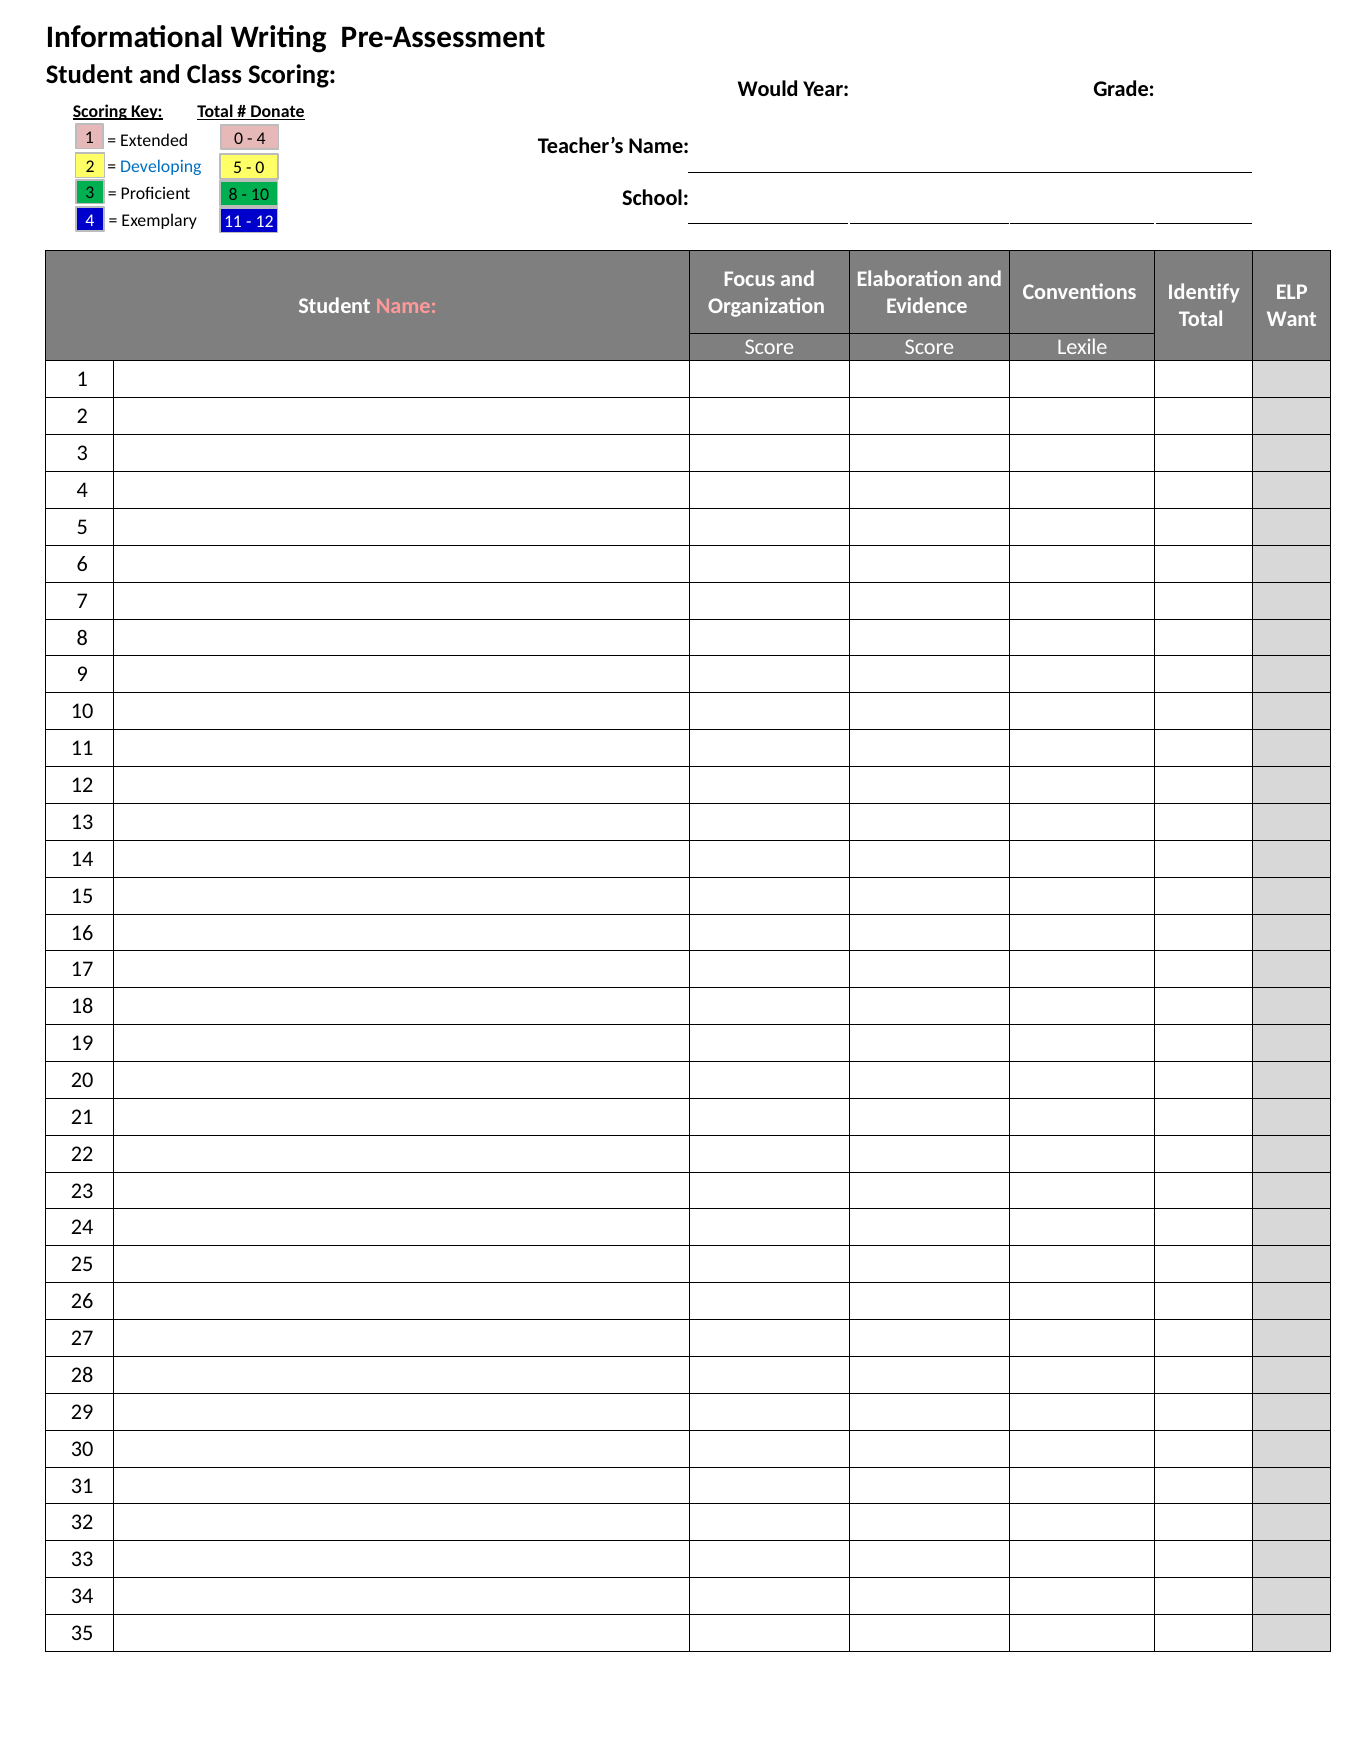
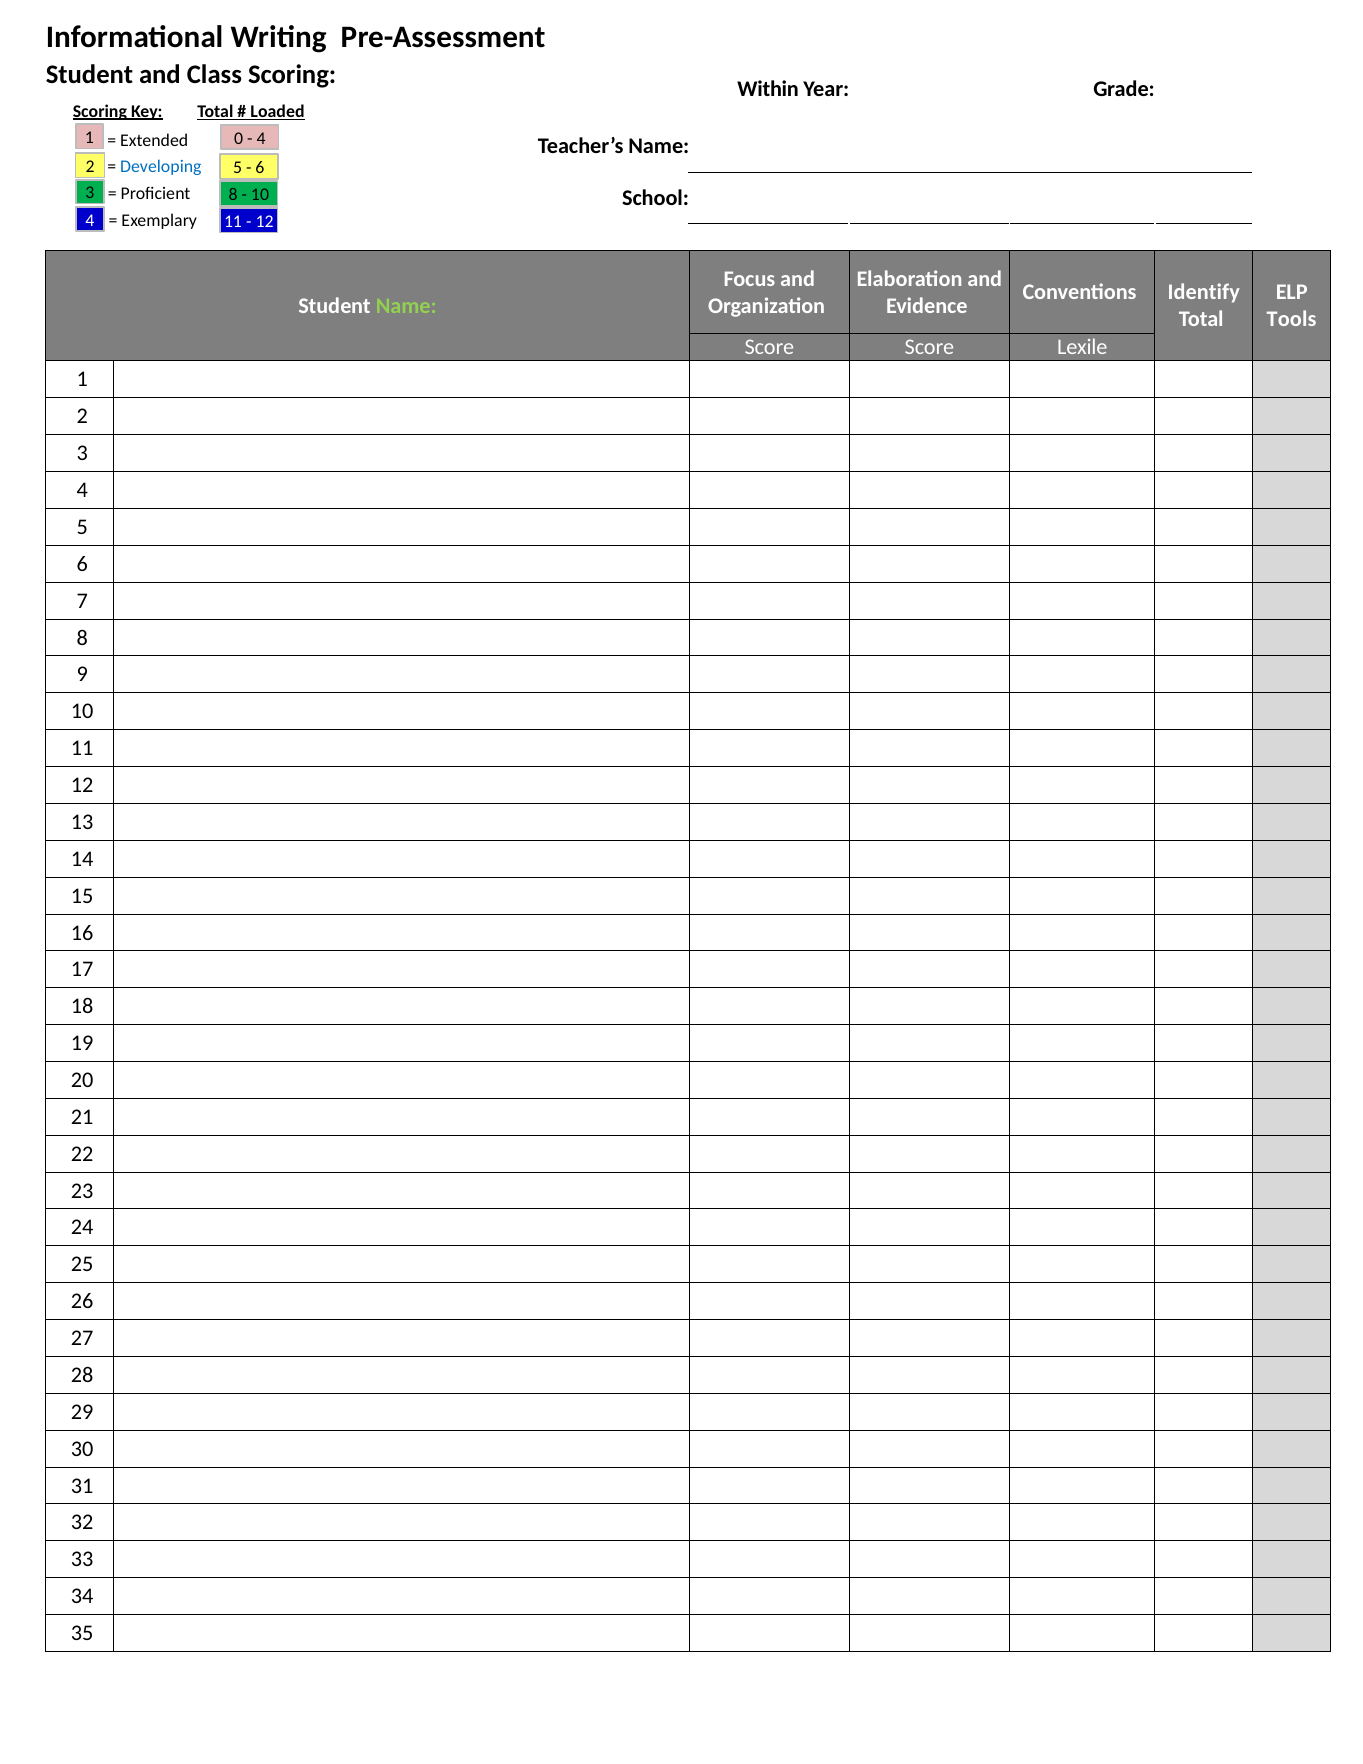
Would: Would -> Within
Donate: Donate -> Loaded
0 at (260, 168): 0 -> 6
Name at (406, 306) colour: pink -> light green
Want: Want -> Tools
